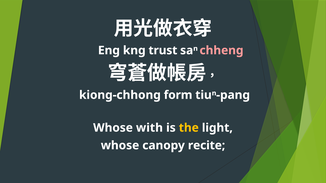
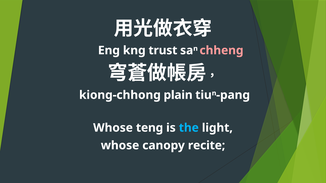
form: form -> plain
with: with -> teng
the colour: yellow -> light blue
